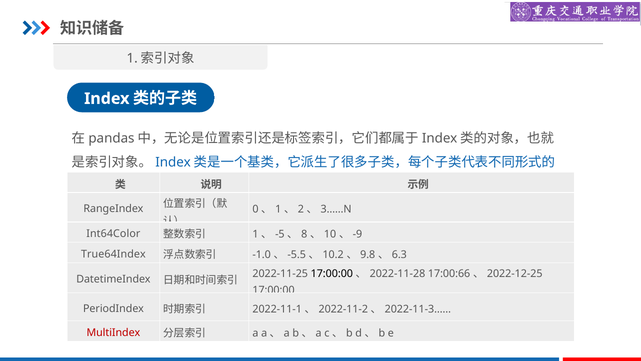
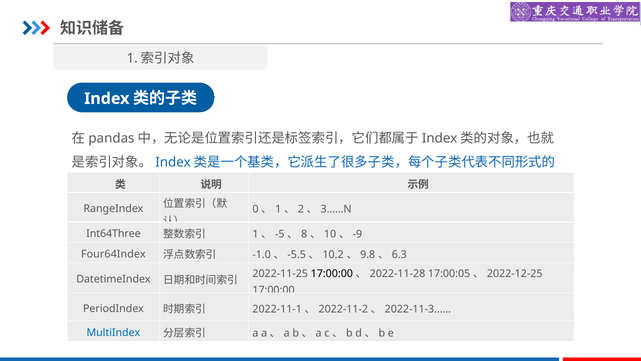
Int64Color: Int64Color -> Int64Three
True64Index: True64Index -> Four64Index
17:00:66: 17:00:66 -> 17:00:05
MultiIndex colour: red -> blue
